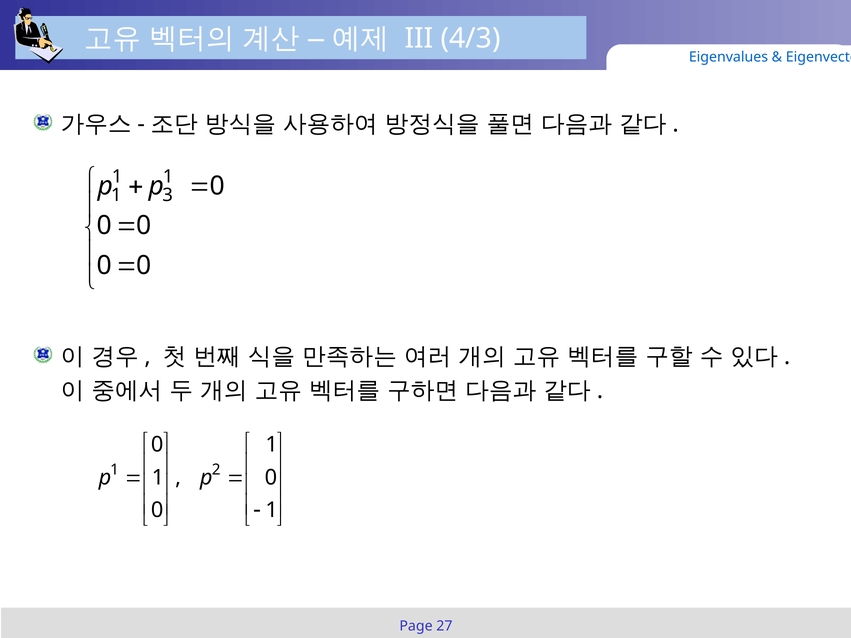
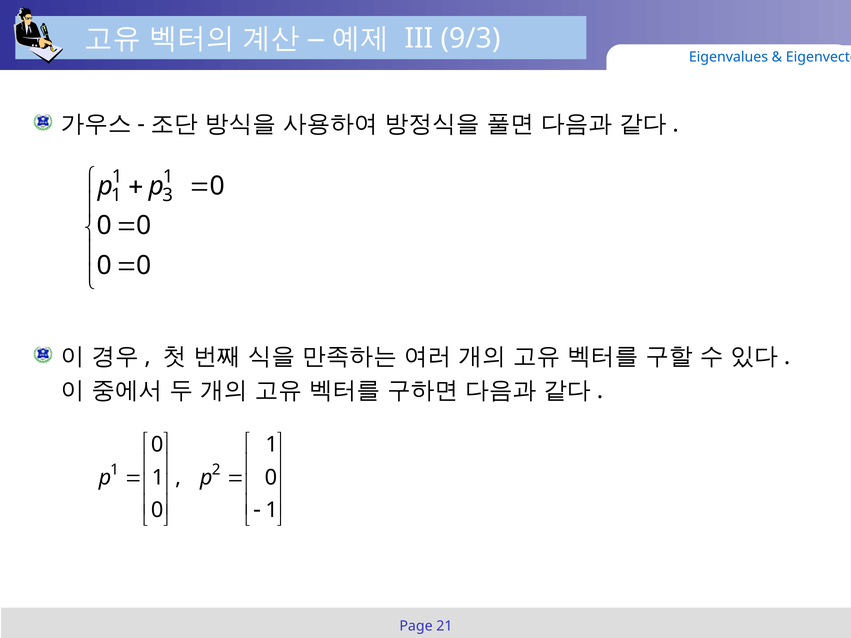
4/3: 4/3 -> 9/3
27: 27 -> 21
